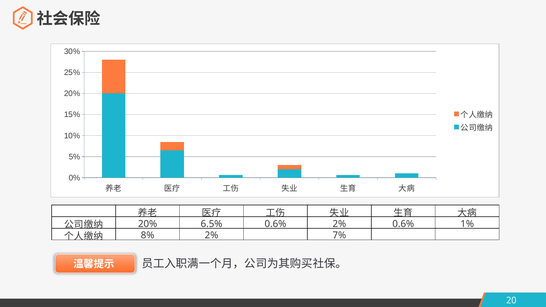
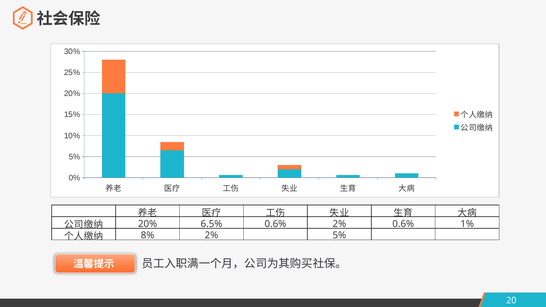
2% 7%: 7% -> 5%
